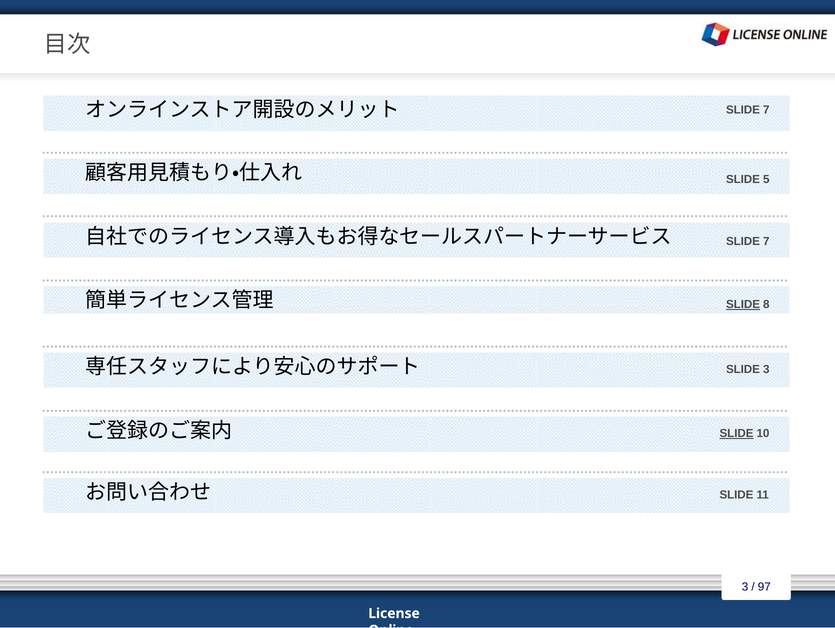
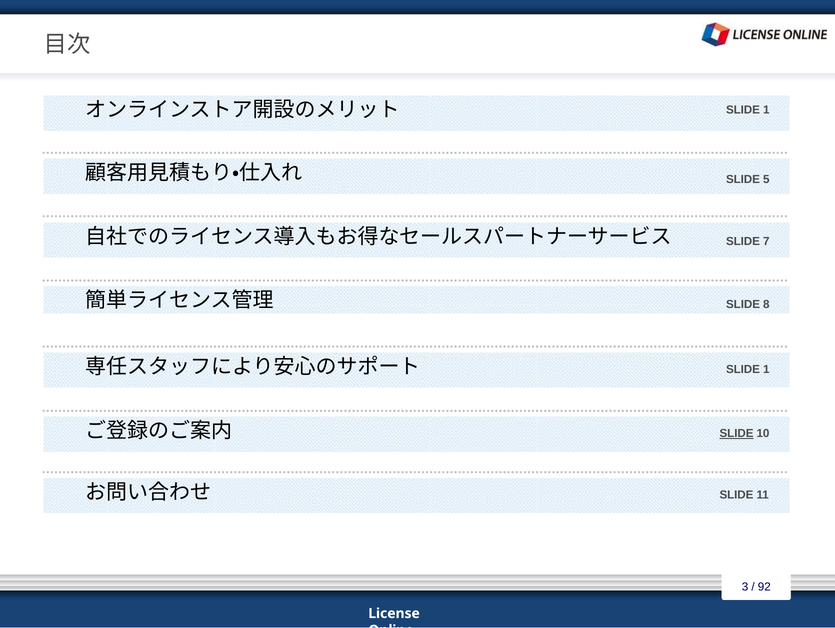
7 at (766, 110): 7 -> 1
SLIDE at (743, 304) underline: present -> none
3 at (766, 369): 3 -> 1
97: 97 -> 92
